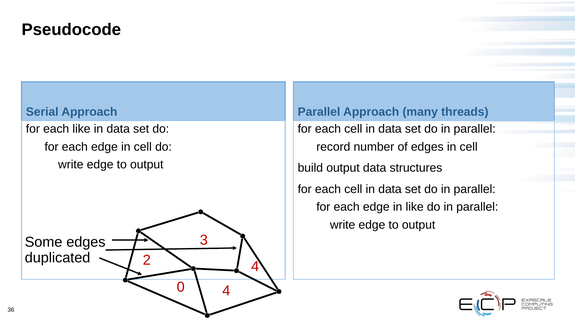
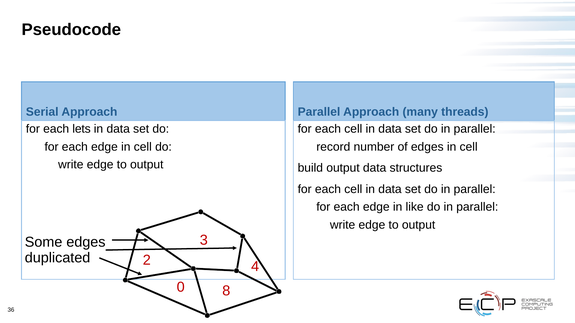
each like: like -> lets
0 4: 4 -> 8
